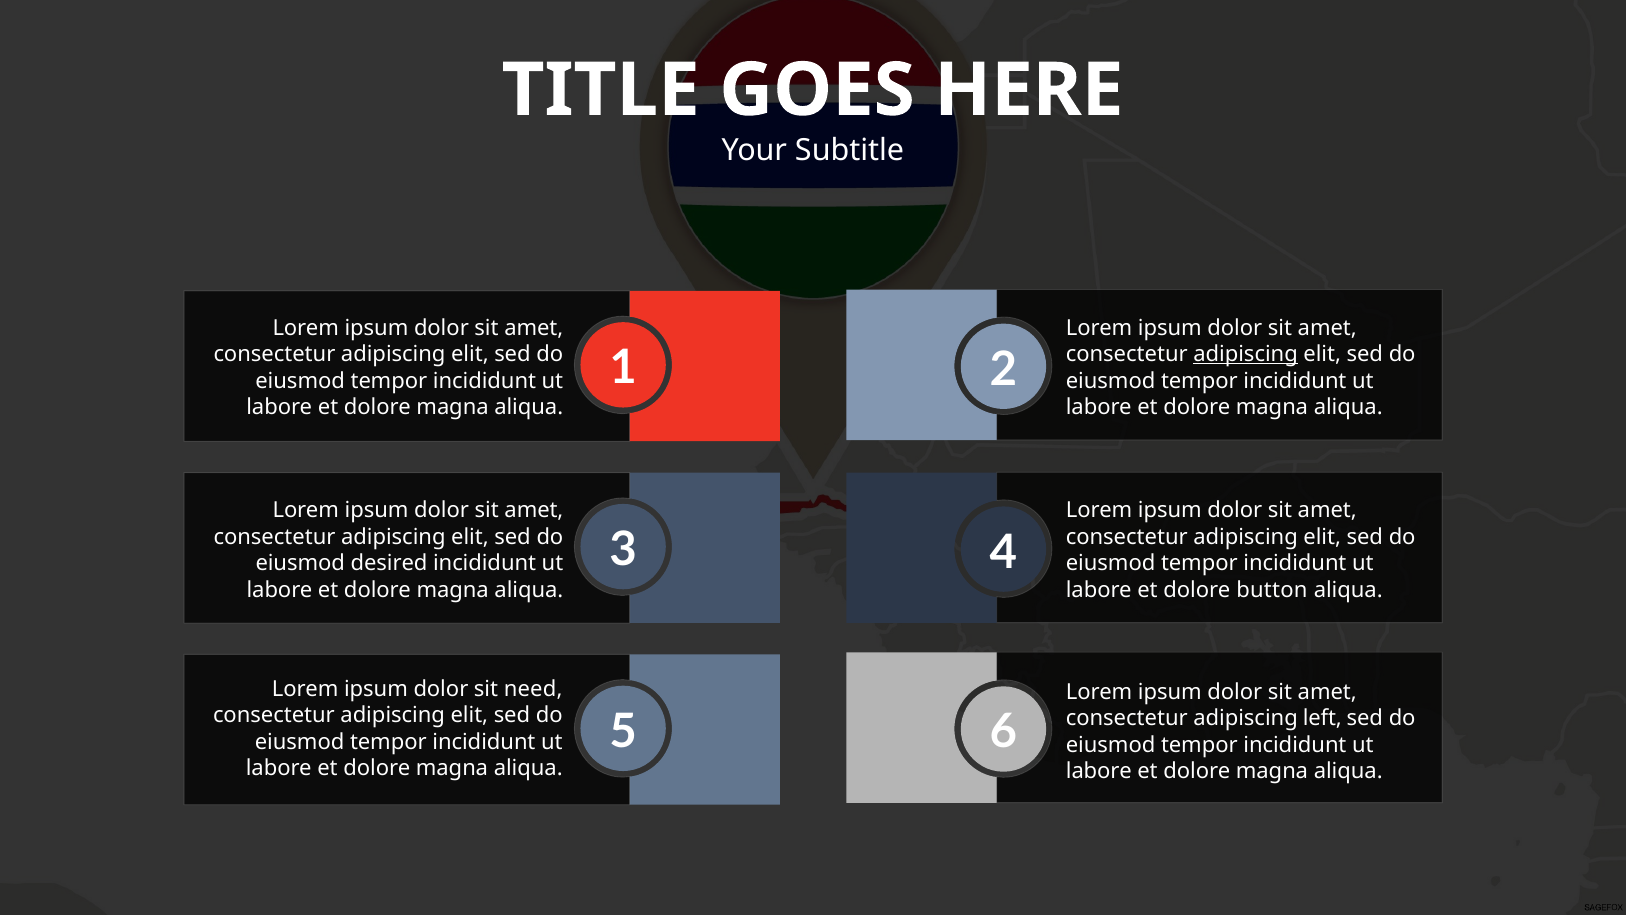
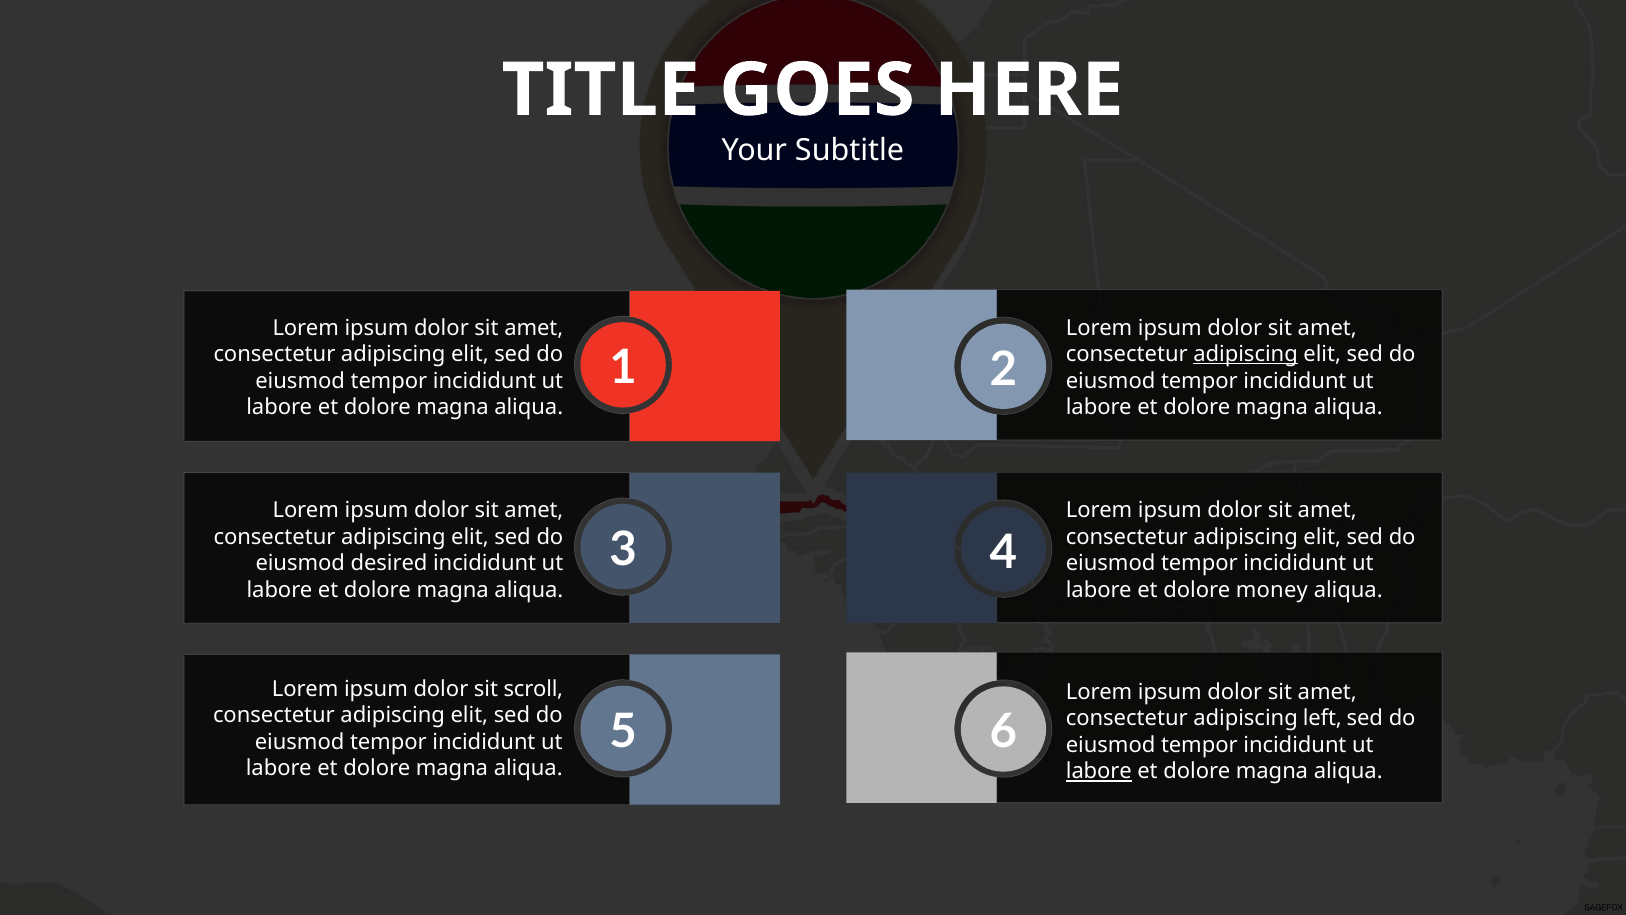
button: button -> money
need: need -> scroll
labore at (1099, 771) underline: none -> present
